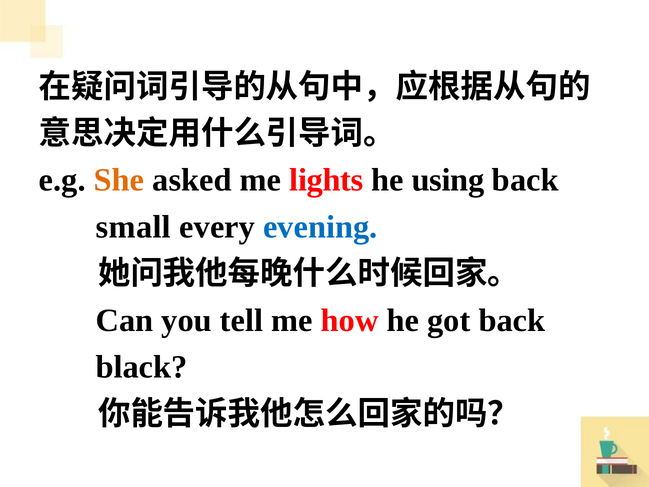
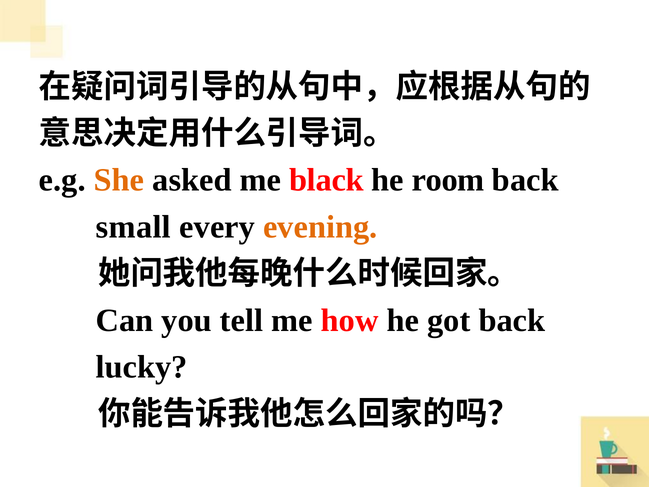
lights: lights -> black
using: using -> room
evening colour: blue -> orange
black: black -> lucky
